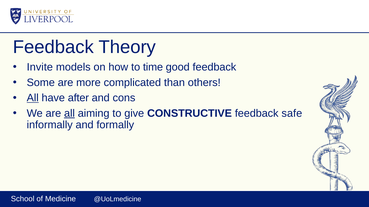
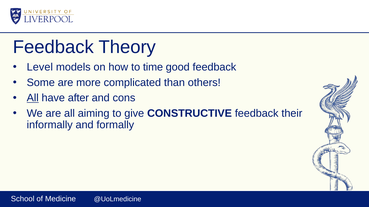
Invite: Invite -> Level
all at (69, 114) underline: present -> none
safe: safe -> their
